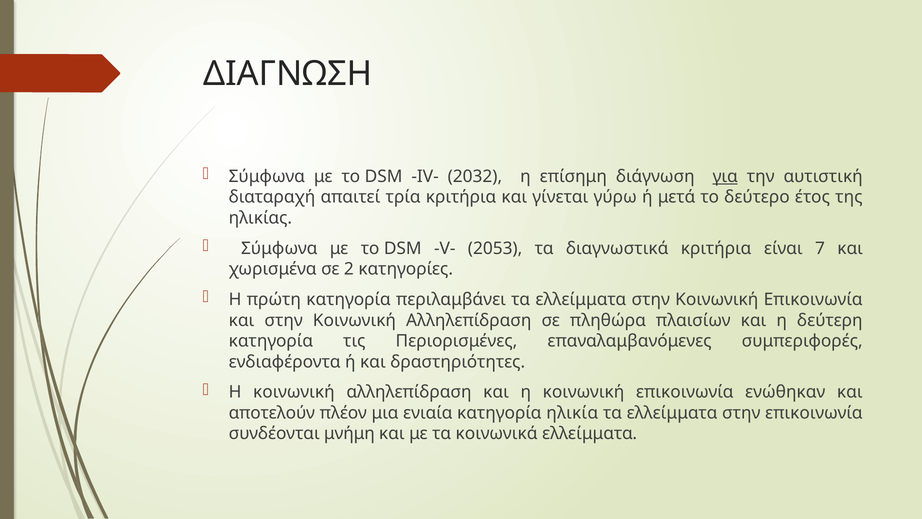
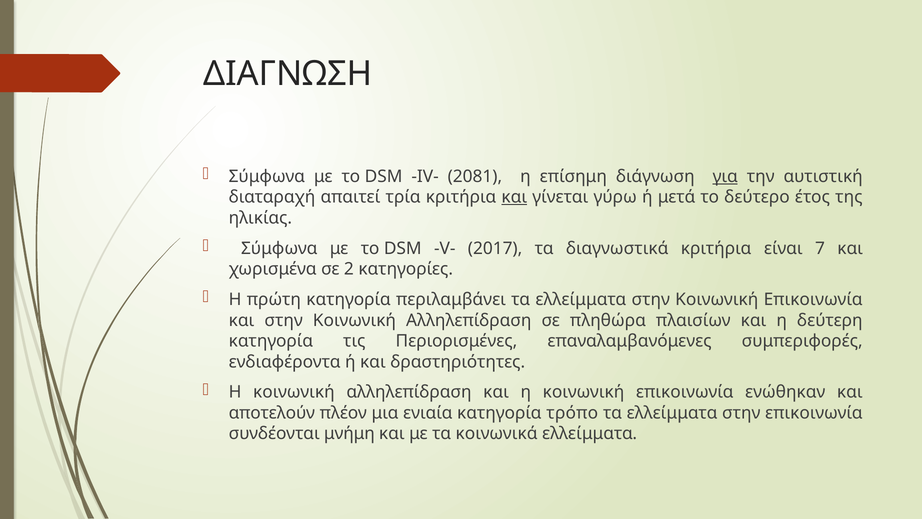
2032: 2032 -> 2081
και at (514, 197) underline: none -> present
2053: 2053 -> 2017
ηλικία: ηλικία -> τρόπο
